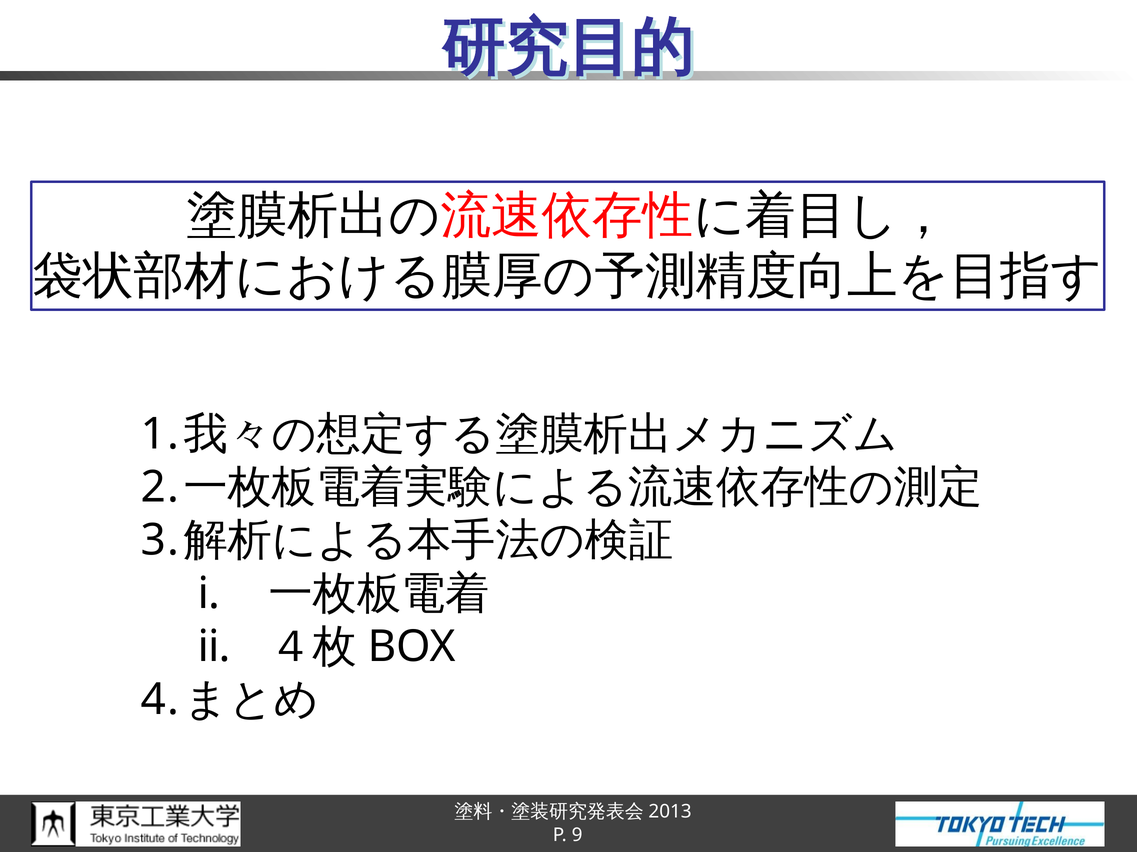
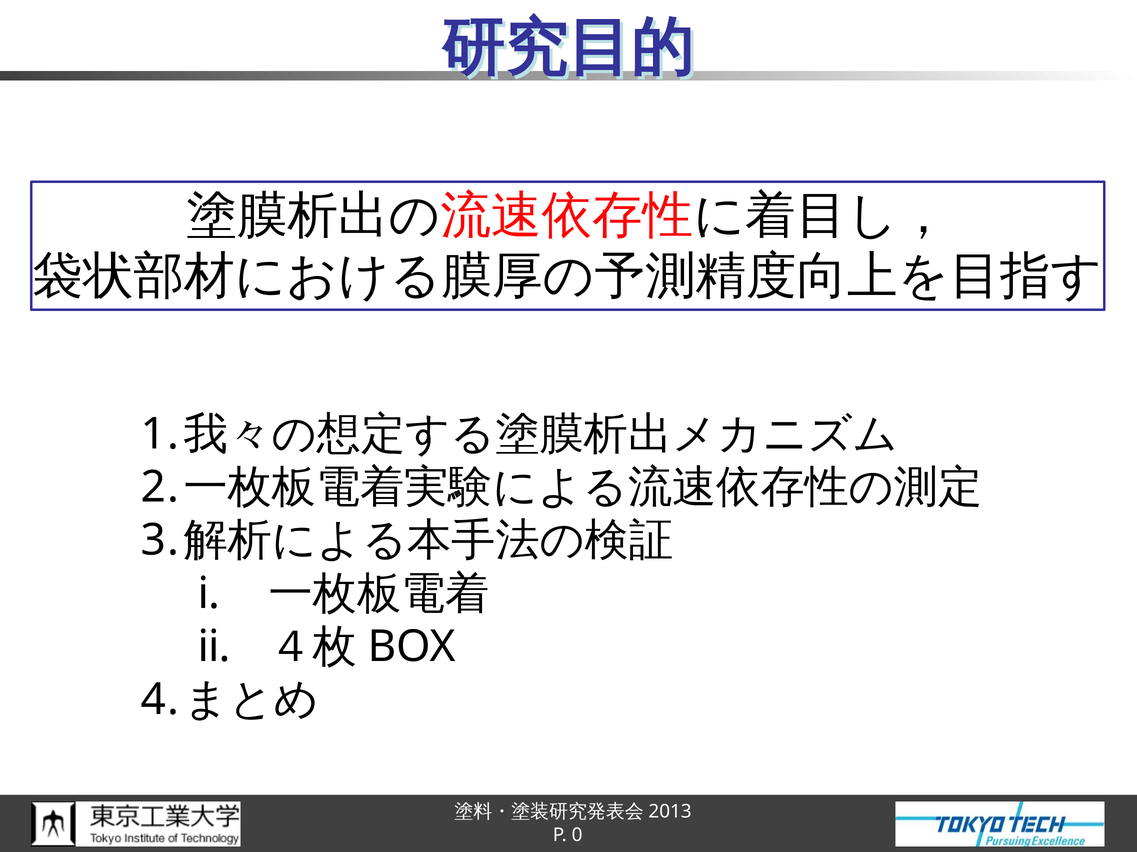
9: 9 -> 0
